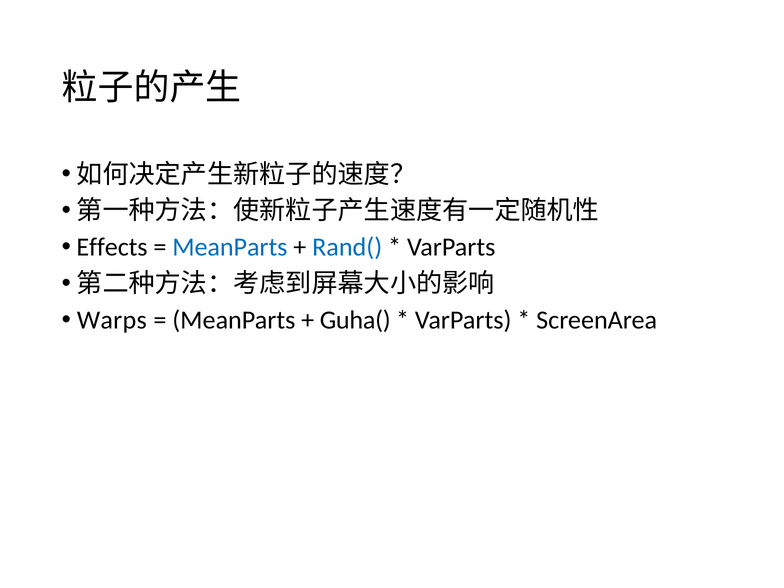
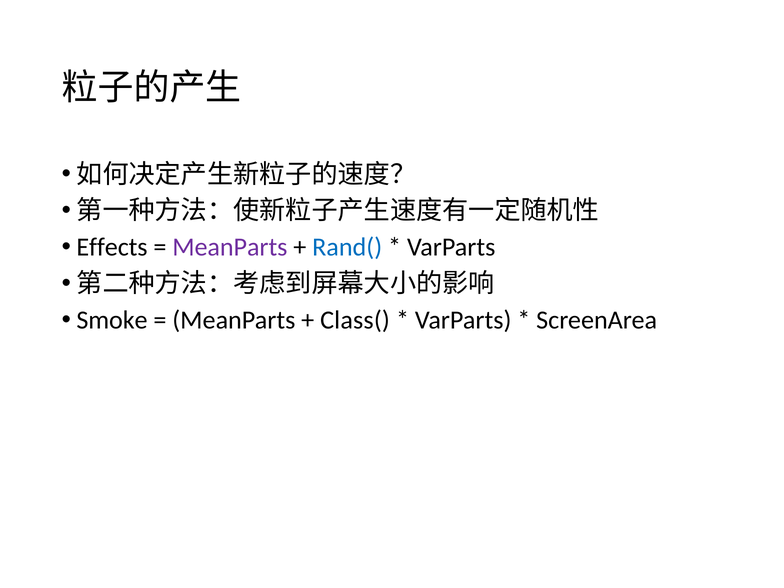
MeanParts at (230, 247) colour: blue -> purple
Warps: Warps -> Smoke
Guha(: Guha( -> Class(
